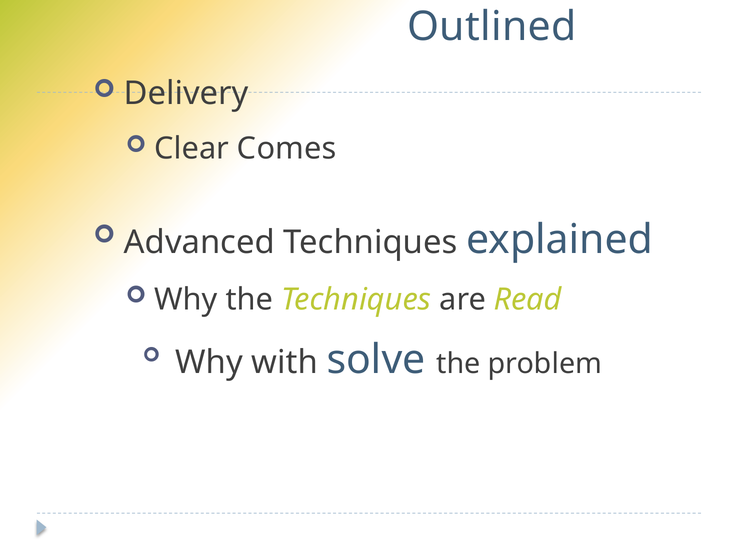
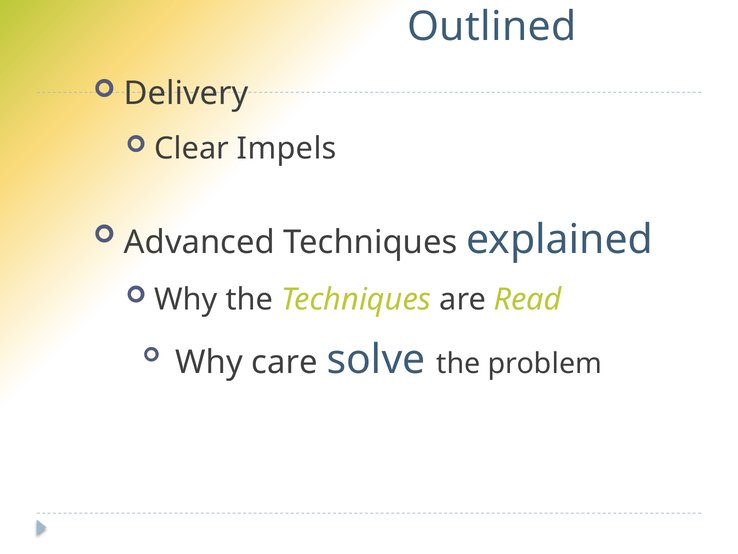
Comes: Comes -> Impels
with: with -> care
